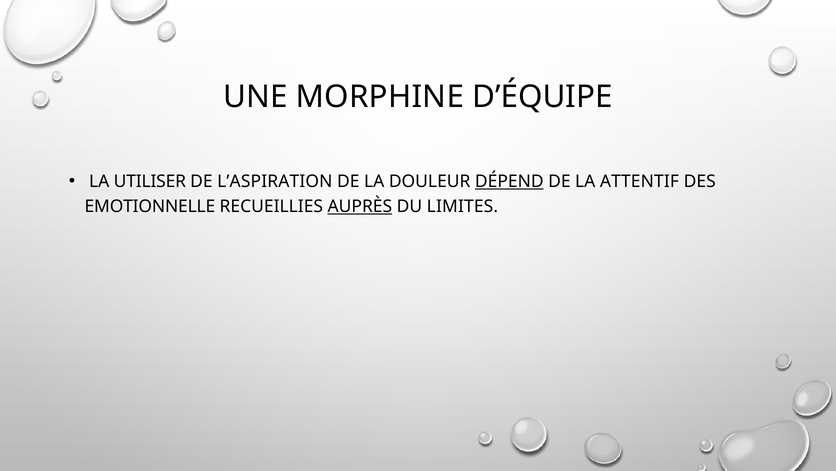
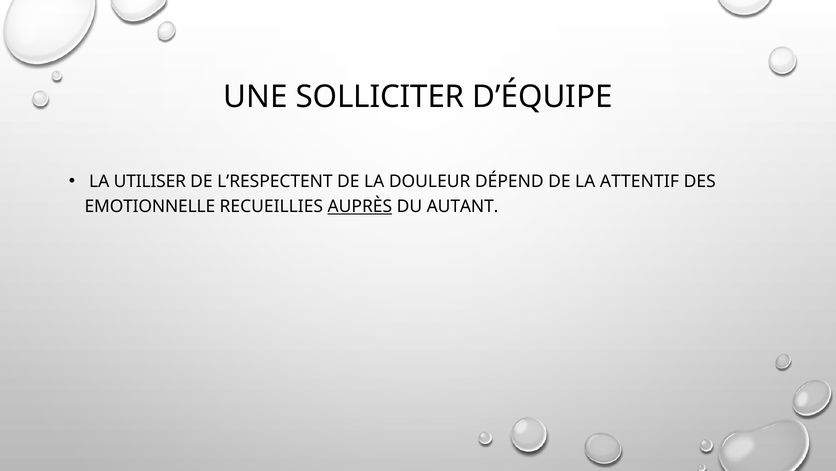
MORPHINE: MORPHINE -> SOLLICITER
L’ASPIRATION: L’ASPIRATION -> L’RESPECTENT
DÉPEND underline: present -> none
LIMITES: LIMITES -> AUTANT
